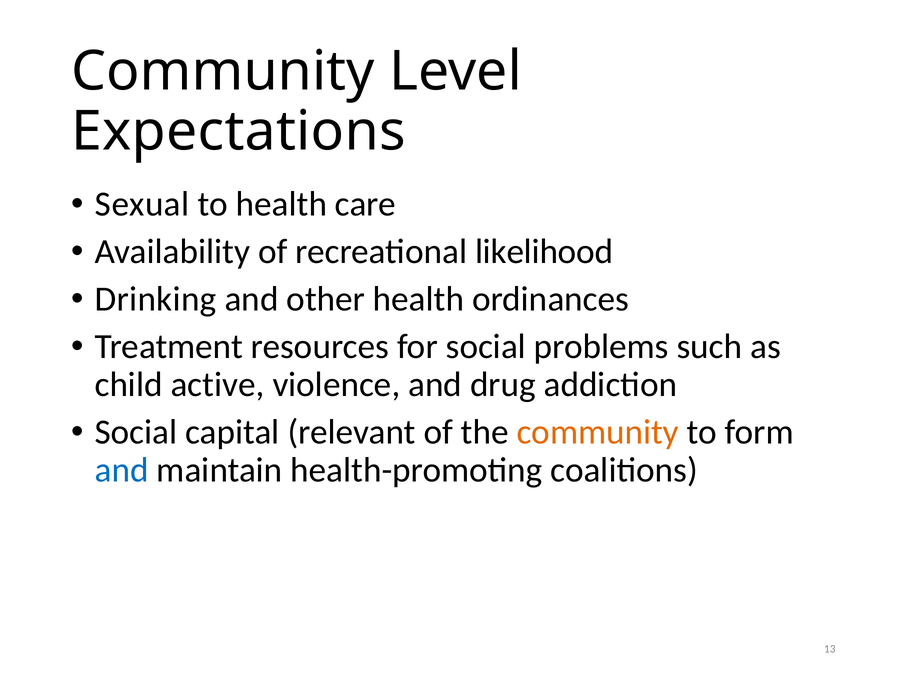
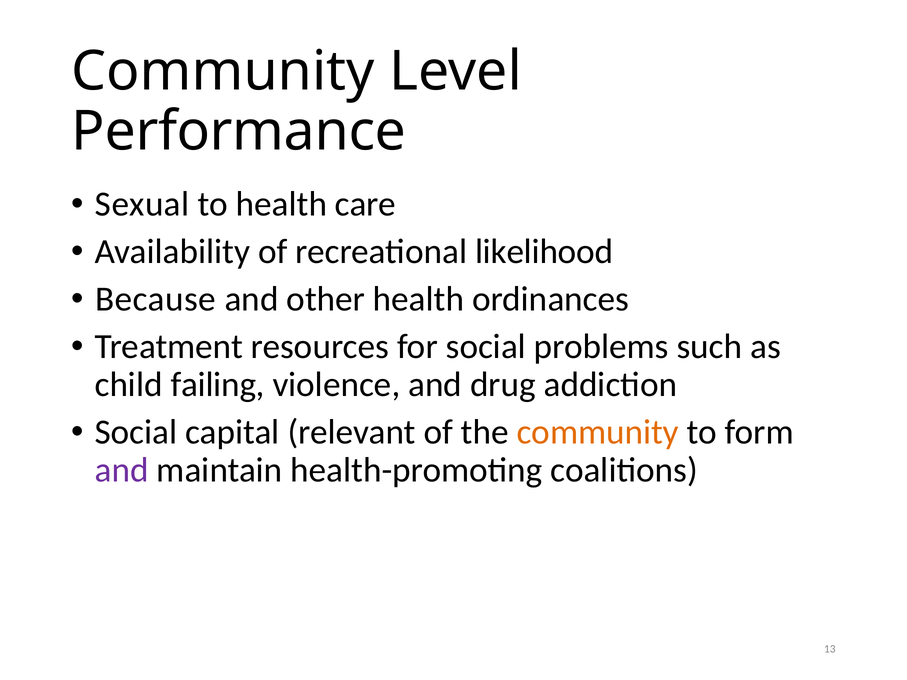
Expectations: Expectations -> Performance
Drinking: Drinking -> Because
active: active -> failing
and at (122, 470) colour: blue -> purple
